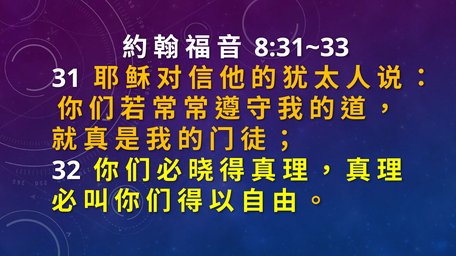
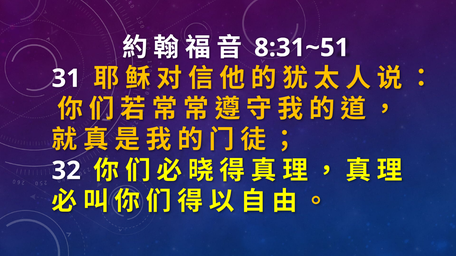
8:31~33: 8:31~33 -> 8:31~51
